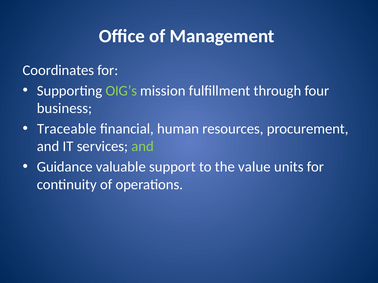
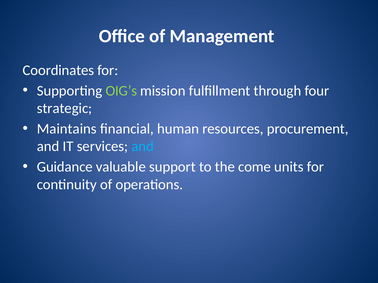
business: business -> strategic
Traceable: Traceable -> Maintains
and at (143, 147) colour: light green -> light blue
value: value -> come
